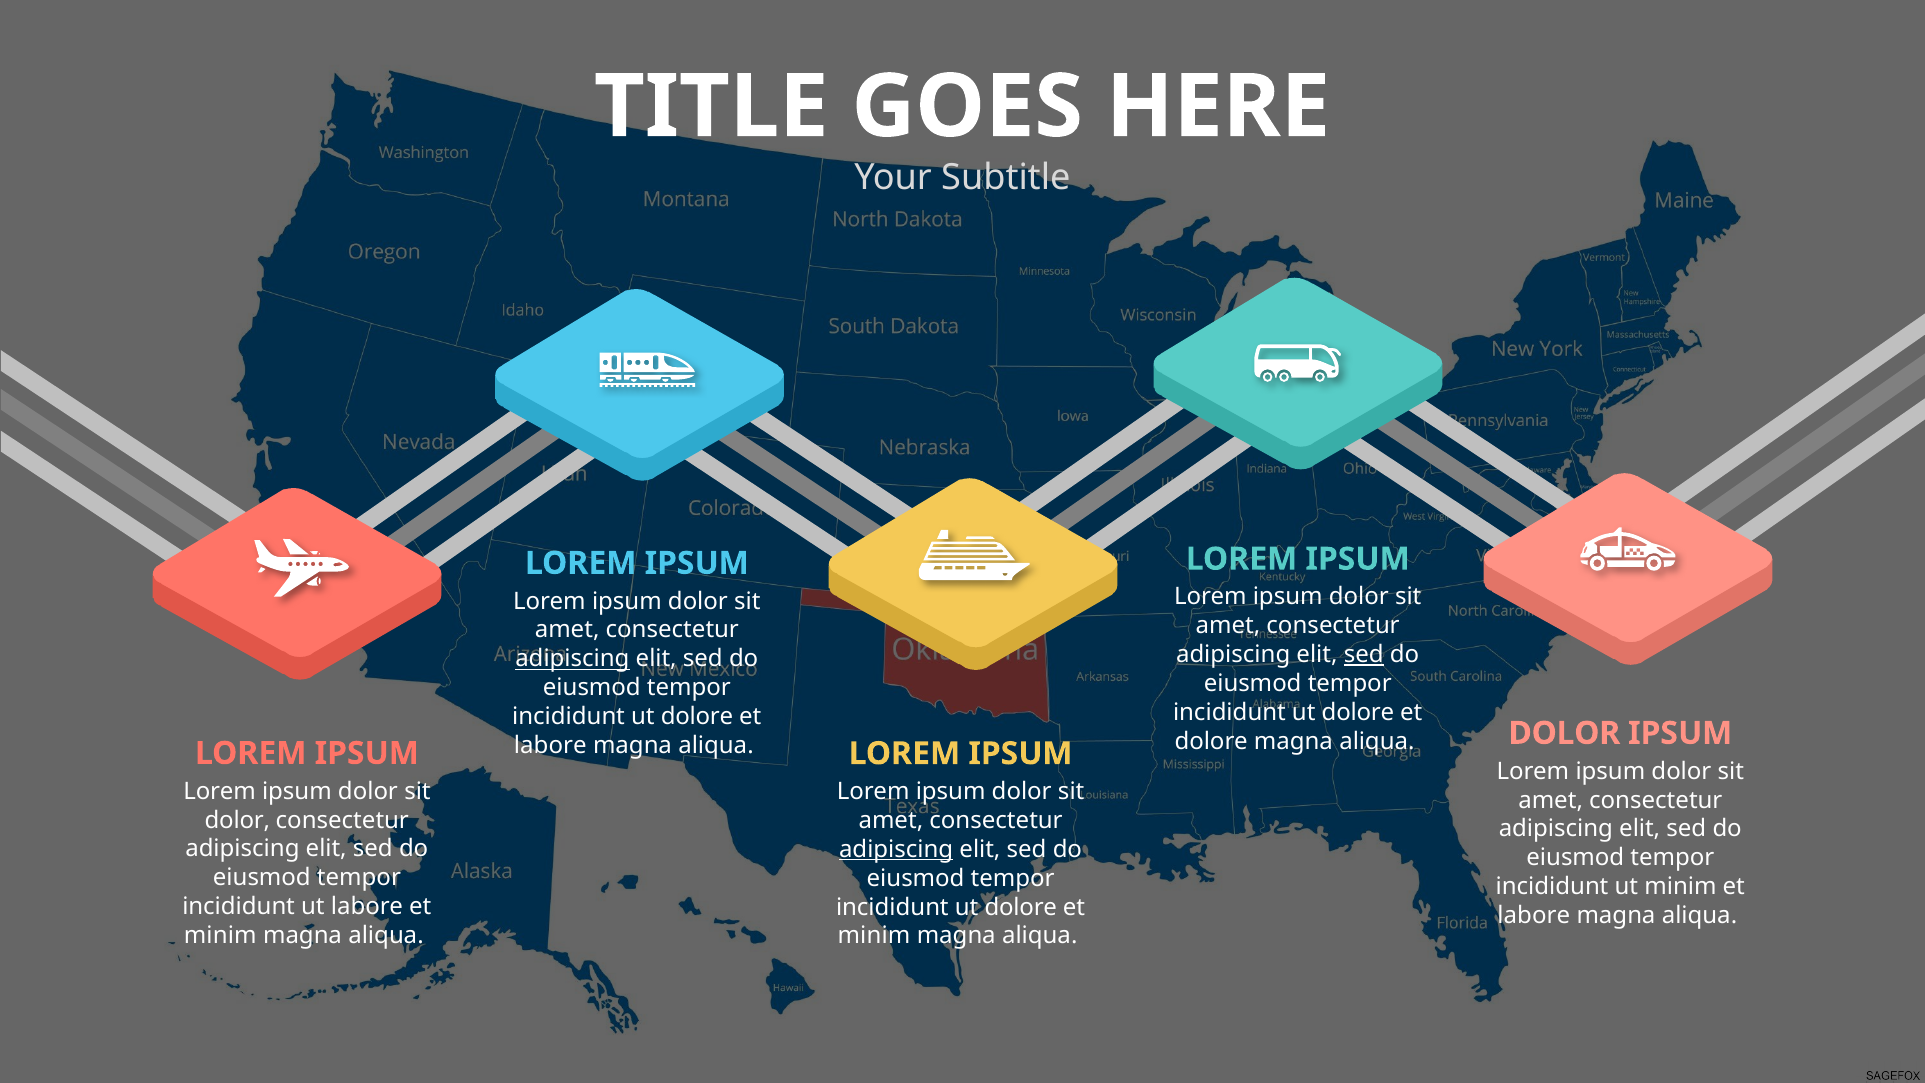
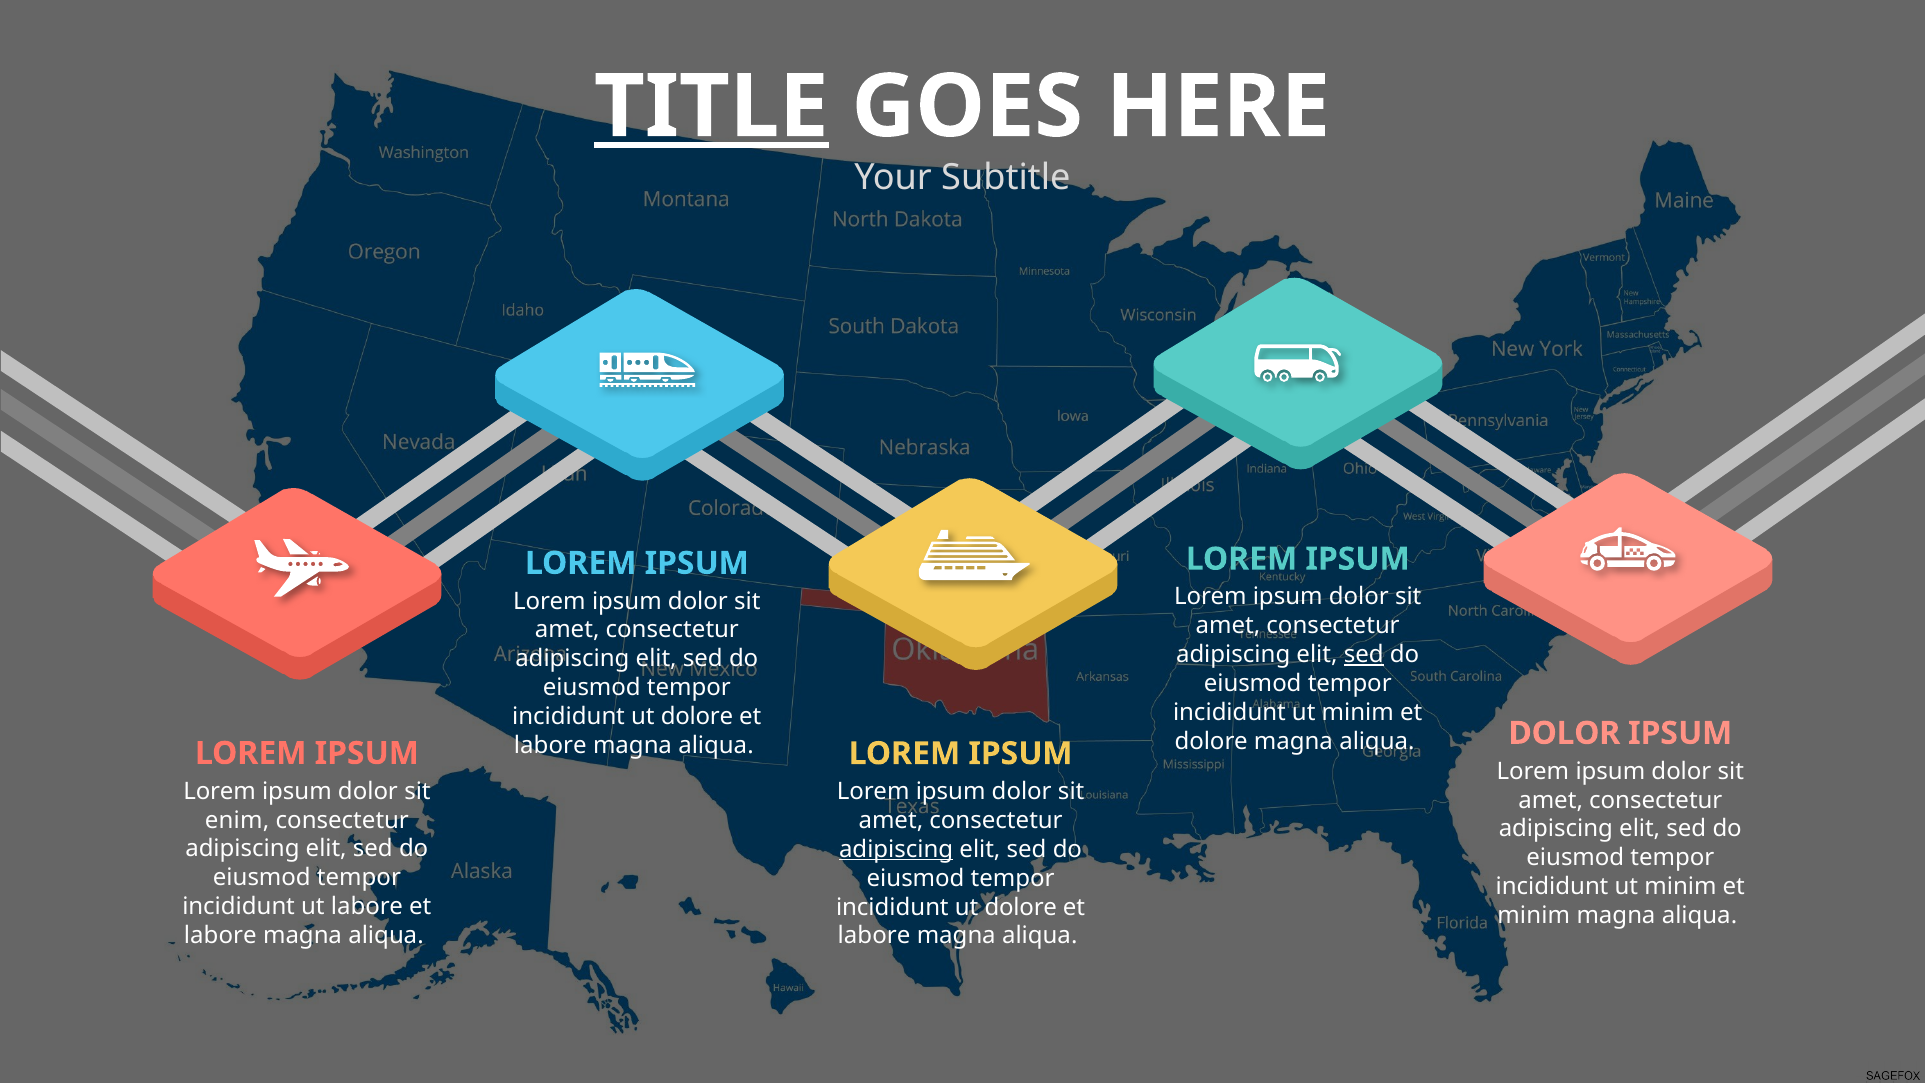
TITLE underline: none -> present
adipiscing at (572, 659) underline: present -> none
dolore at (1358, 712): dolore -> minim
dolor at (237, 820): dolor -> enim
labore at (1534, 915): labore -> minim
minim at (220, 935): minim -> labore
minim at (874, 936): minim -> labore
